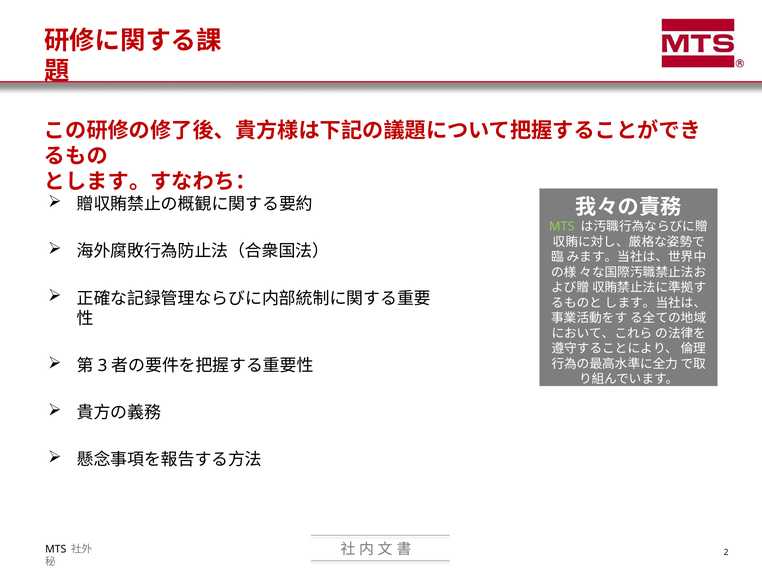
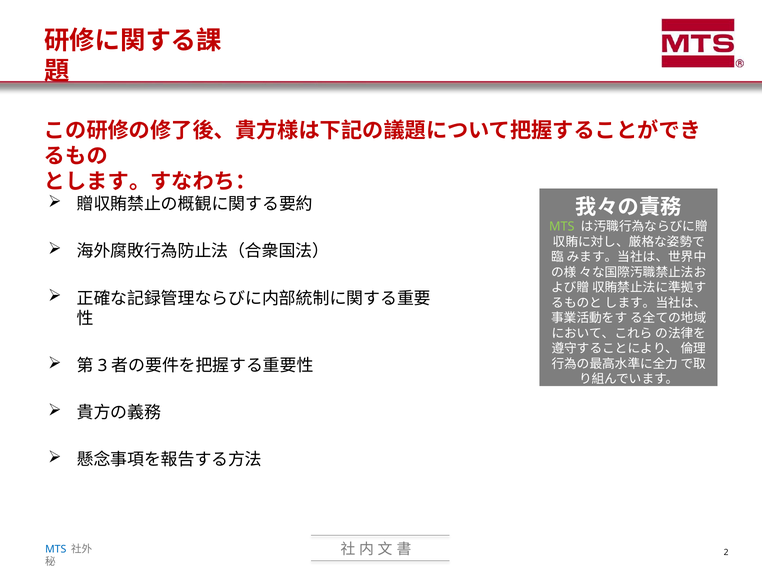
MTS at (56, 549) colour: black -> blue
